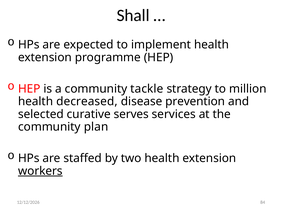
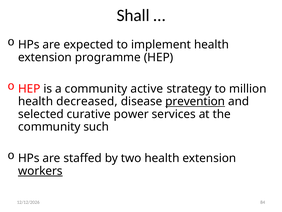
tackle: tackle -> active
prevention underline: none -> present
serves: serves -> power
plan: plan -> such
